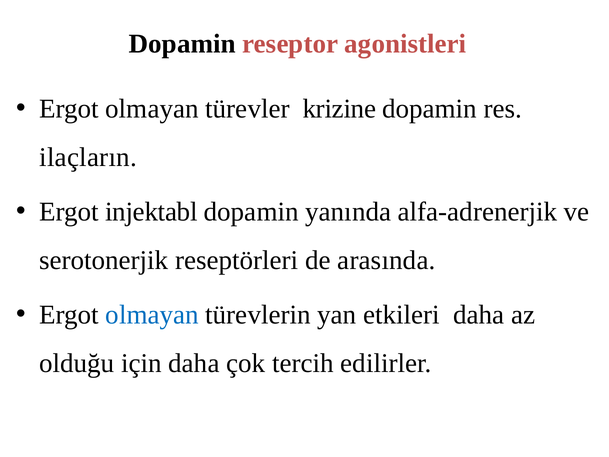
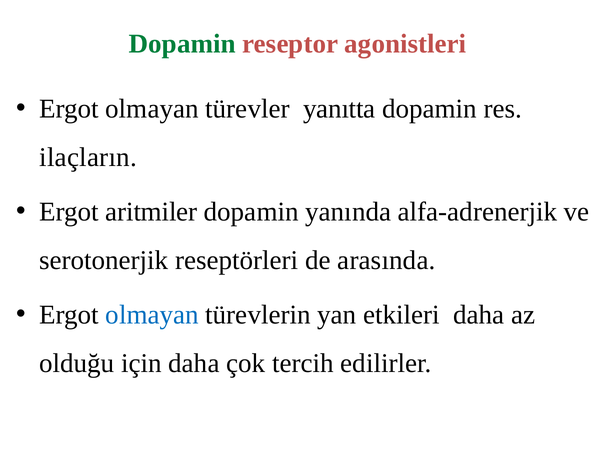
Dopamin at (182, 44) colour: black -> green
krizine: krizine -> yanıtta
injektabl: injektabl -> aritmiler
